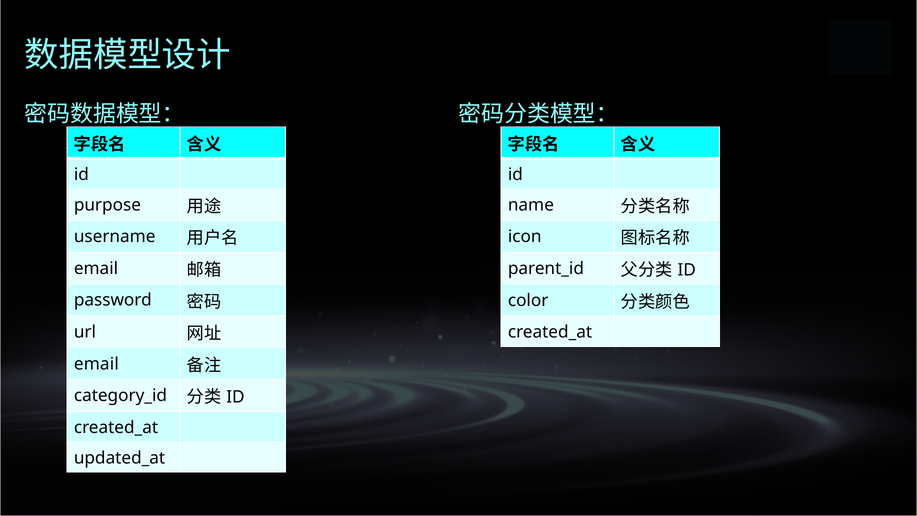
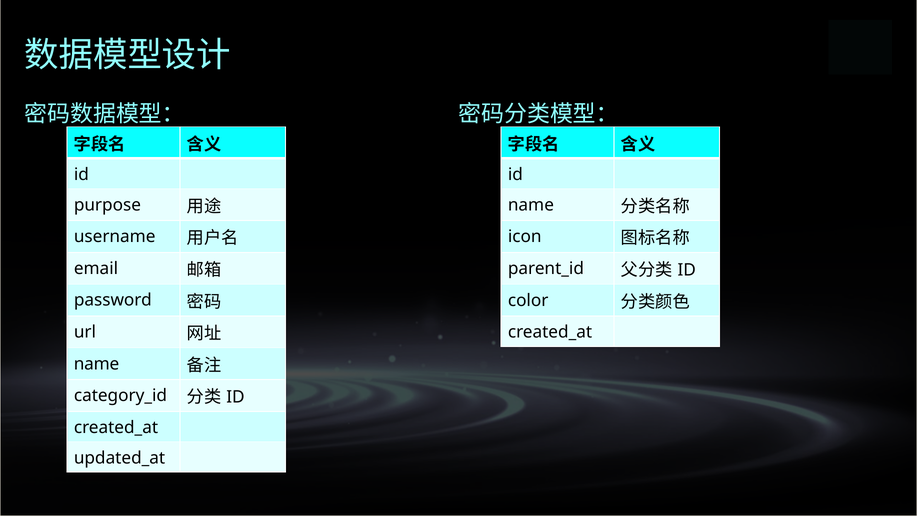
email at (96, 364): email -> name
